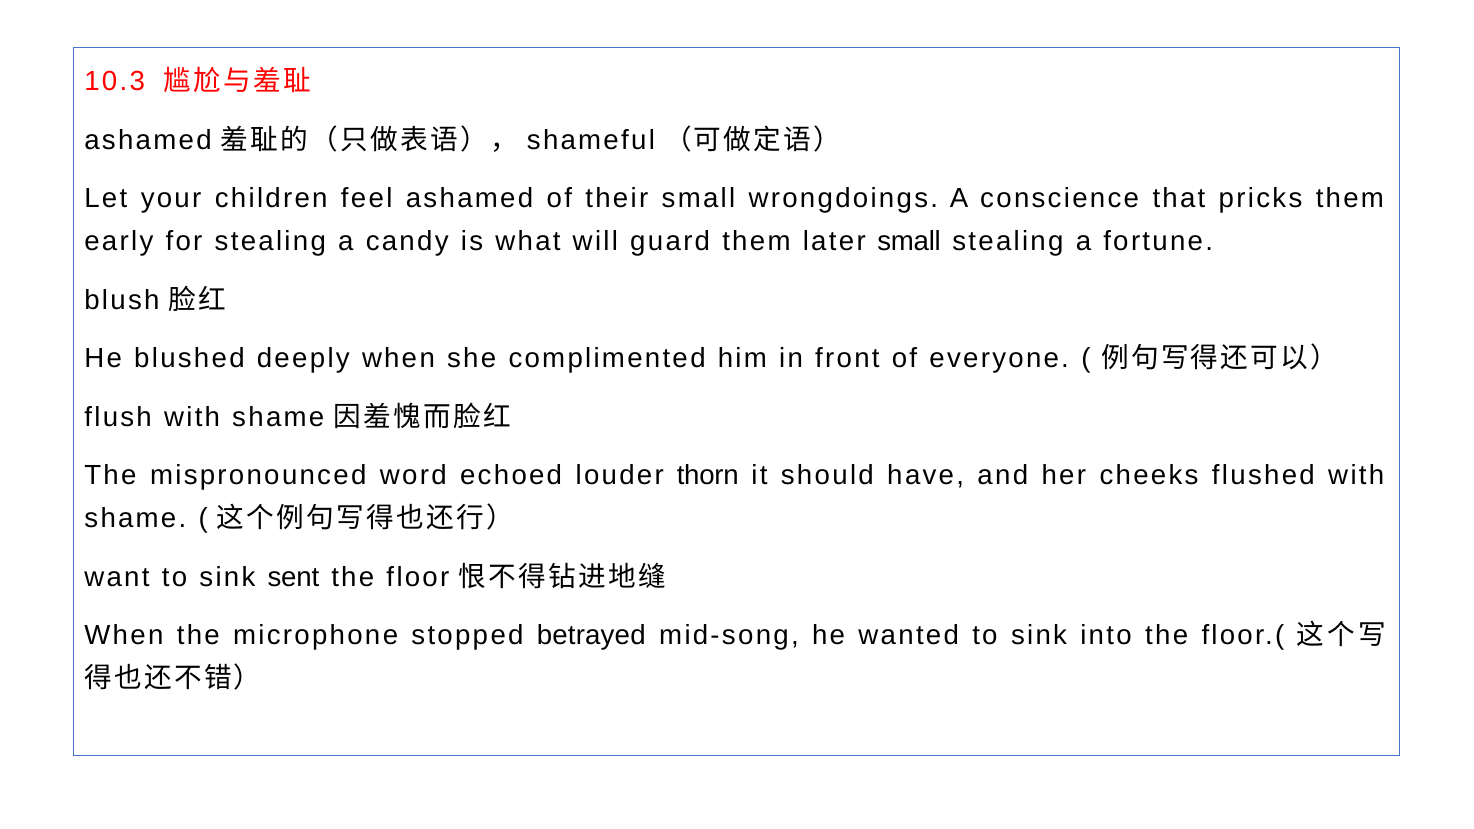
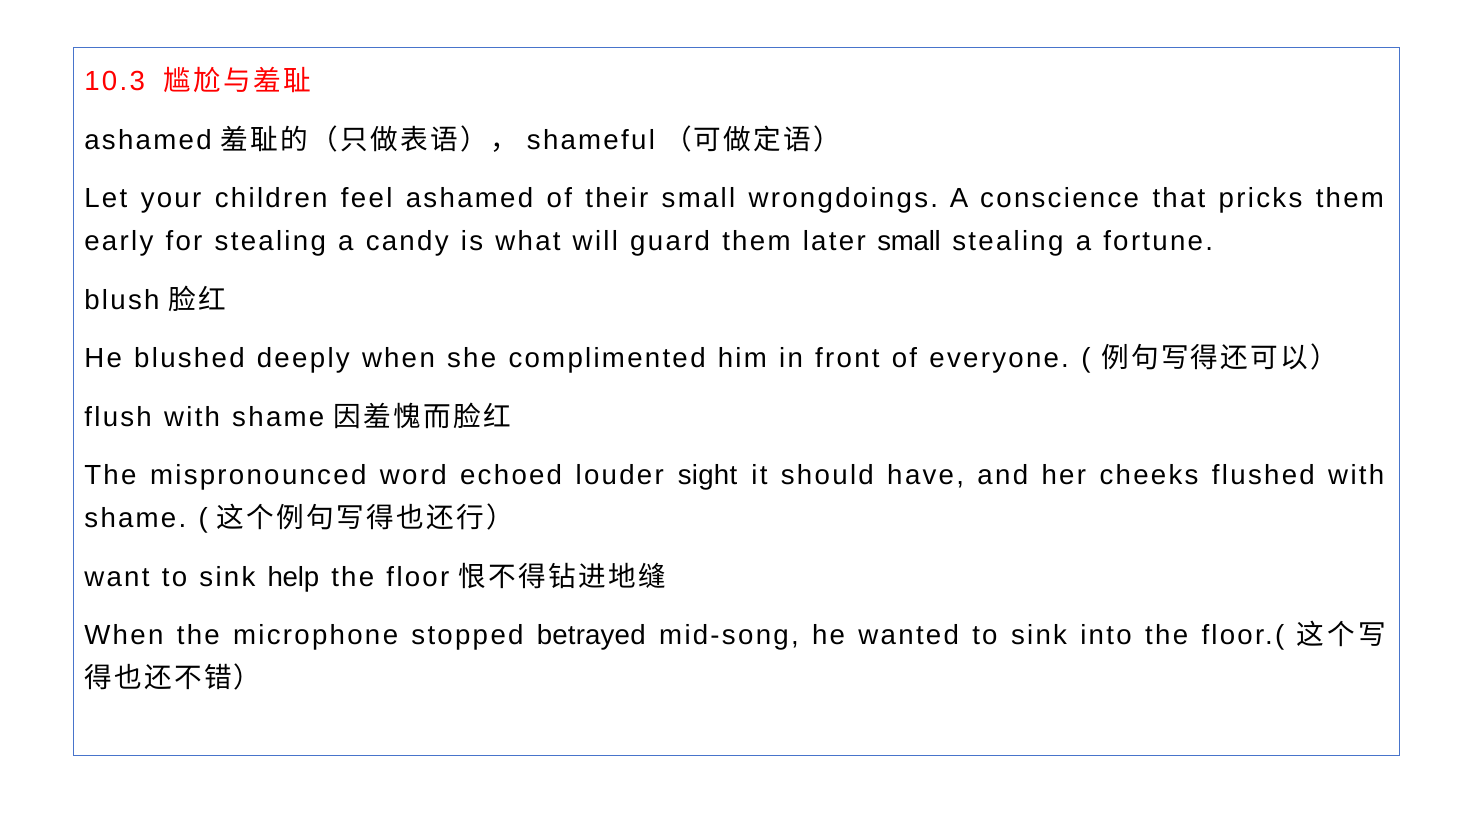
thorn: thorn -> sight
sent: sent -> help
